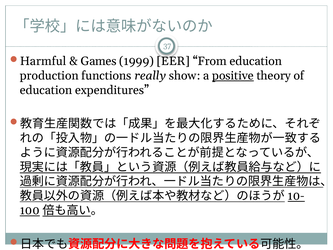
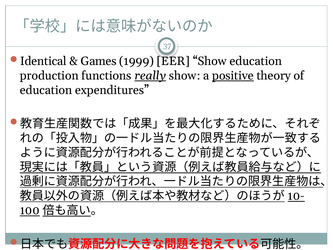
Harmful: Harmful -> Identical
EER From: From -> Show
really underline: none -> present
